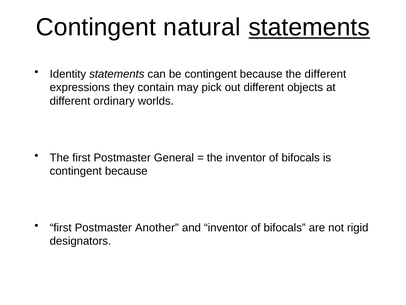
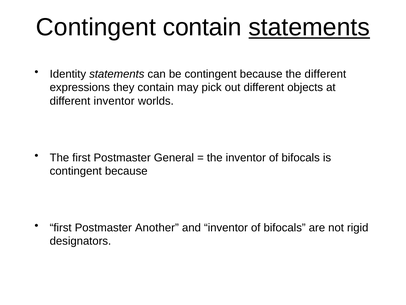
Contingent natural: natural -> contain
different ordinary: ordinary -> inventor
